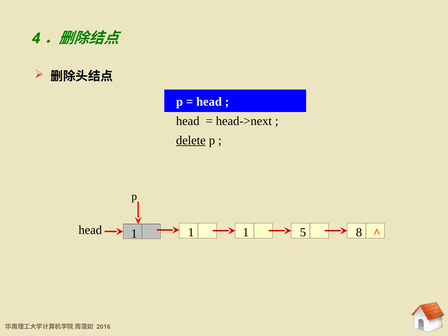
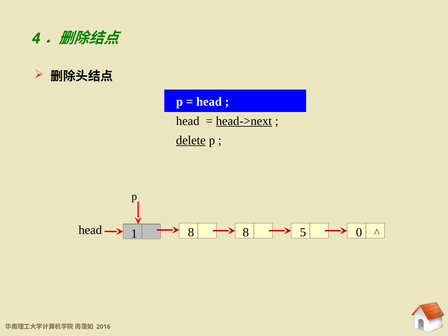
head->next underline: none -> present
head 1: 1 -> 8
8: 8 -> 0
1 1: 1 -> 8
